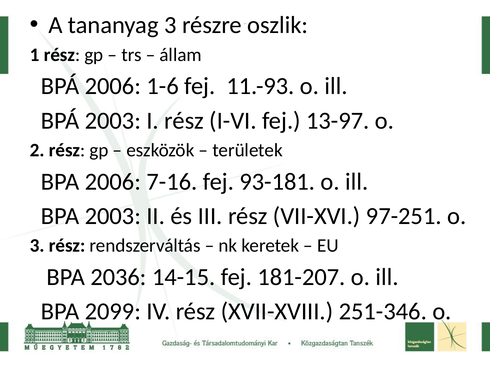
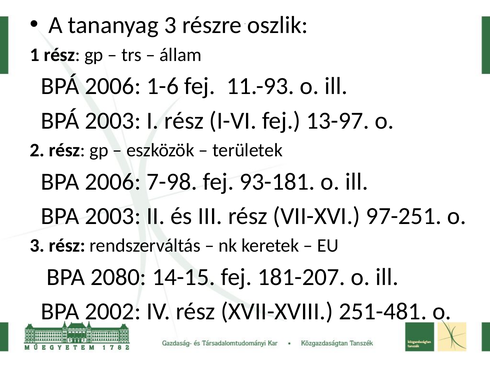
7-16: 7-16 -> 7-98
2036: 2036 -> 2080
2099: 2099 -> 2002
251-346: 251-346 -> 251-481
